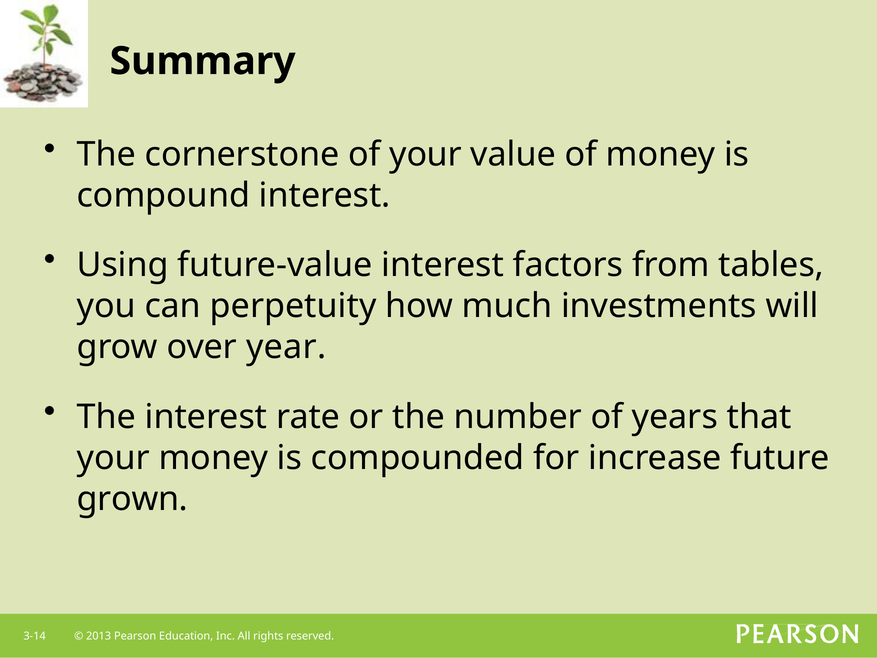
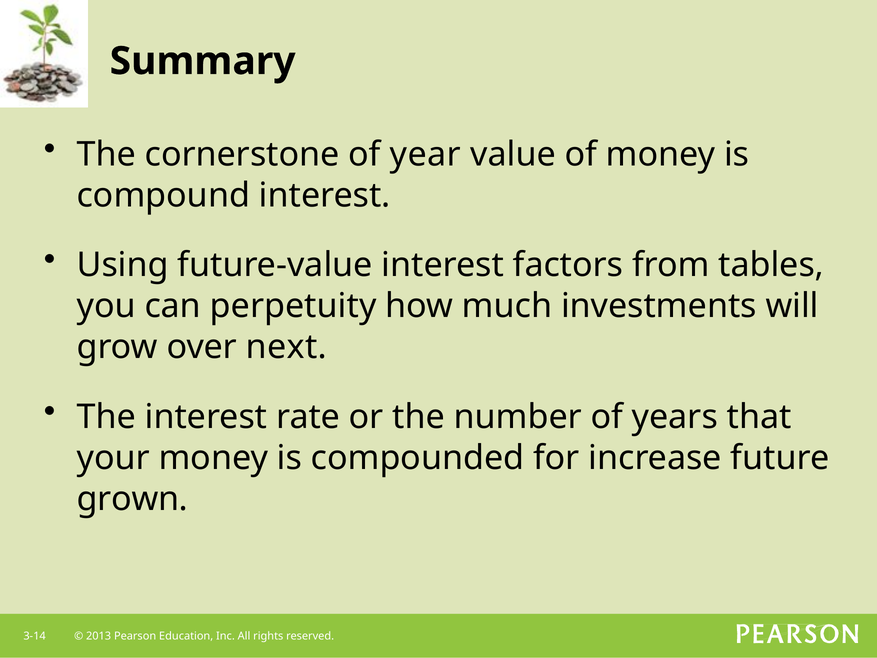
of your: your -> year
year: year -> next
